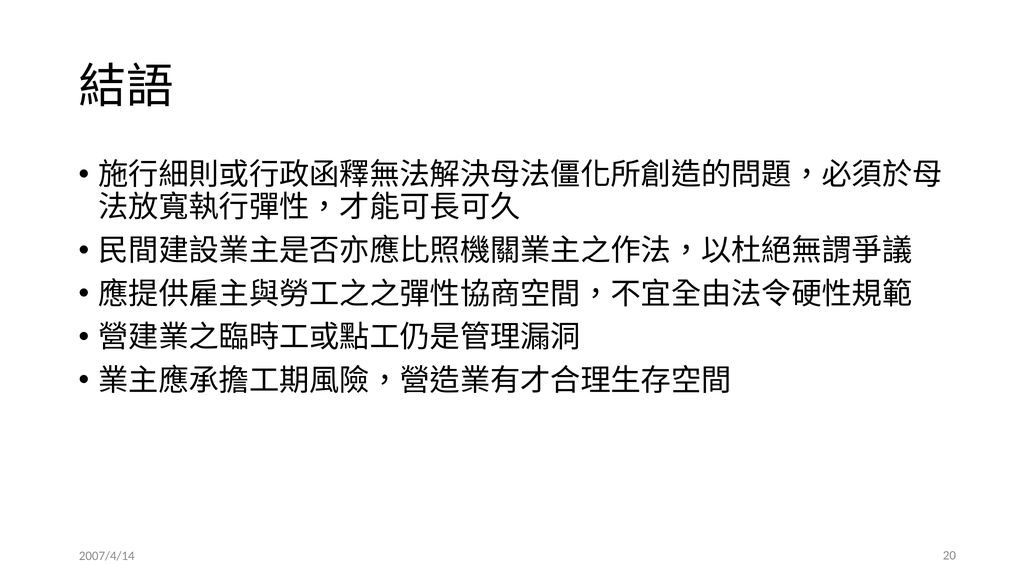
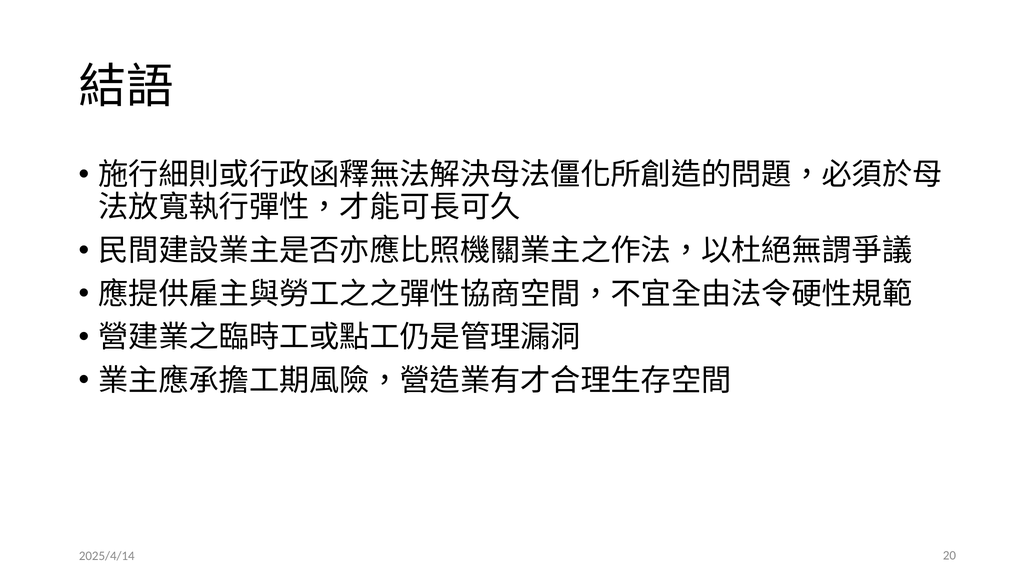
2007/4/14: 2007/4/14 -> 2025/4/14
